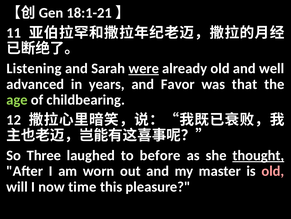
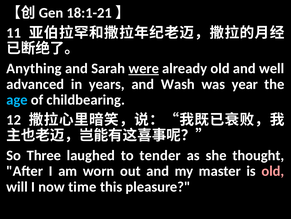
Listening: Listening -> Anything
Favor: Favor -> Wash
that: that -> year
age colour: light green -> light blue
before: before -> tender
thought underline: present -> none
